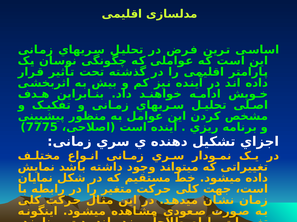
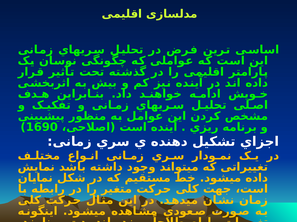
7775: 7775 -> 1690
